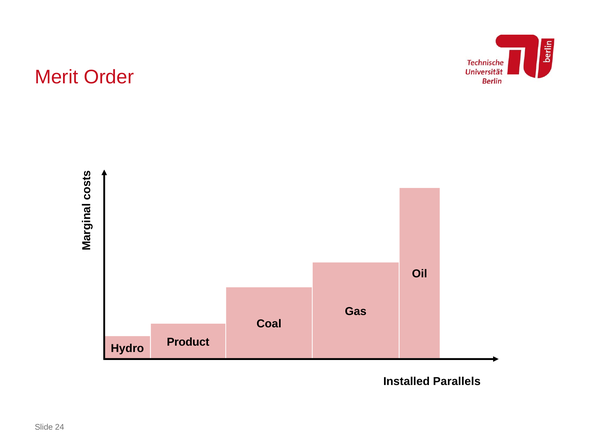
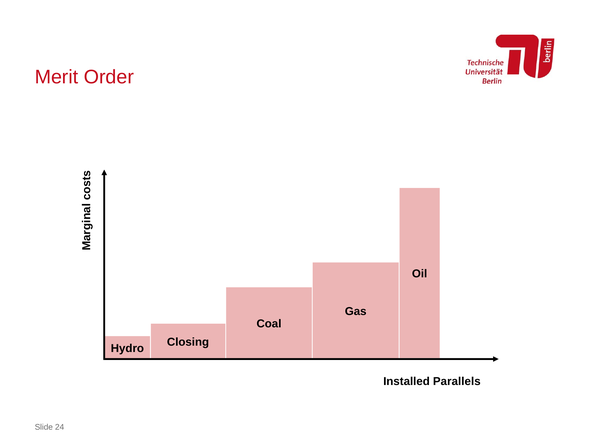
Product: Product -> Closing
